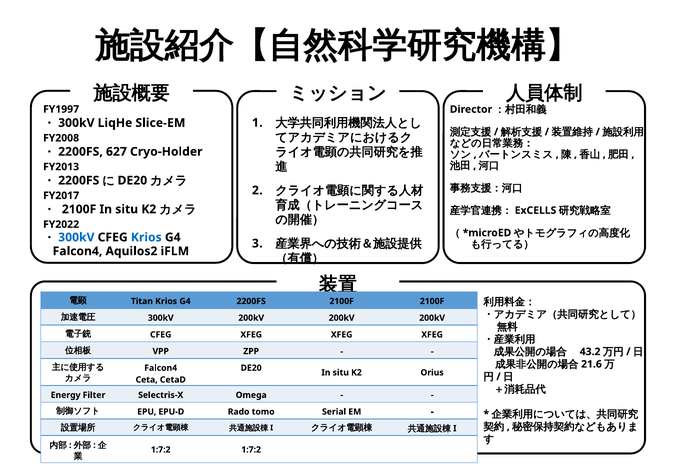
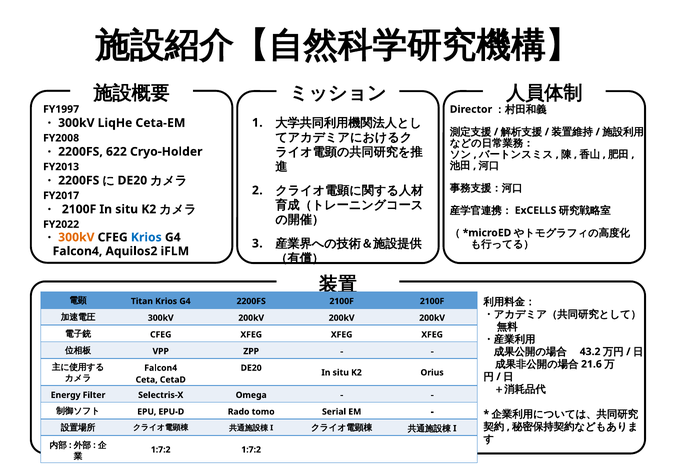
Slice-EM: Slice-EM -> Ceta-EM
627: 627 -> 622
300kV at (76, 237) colour: blue -> orange
